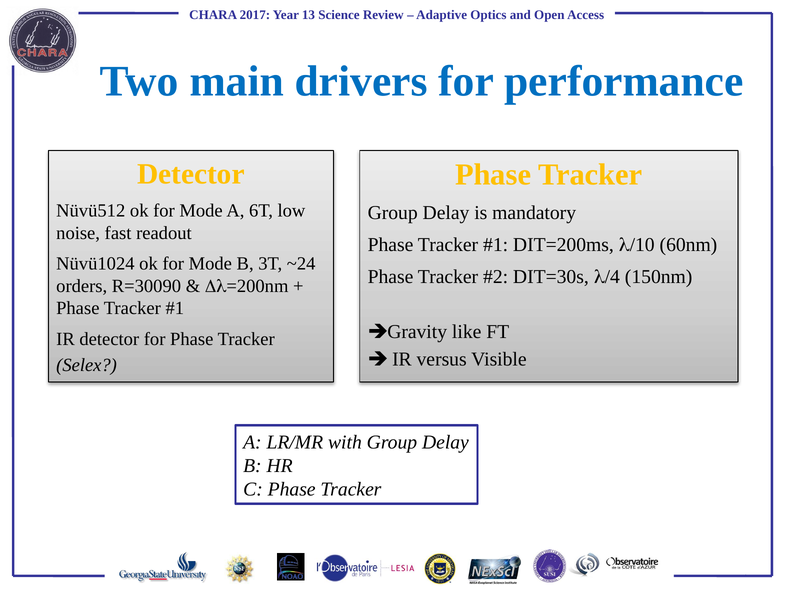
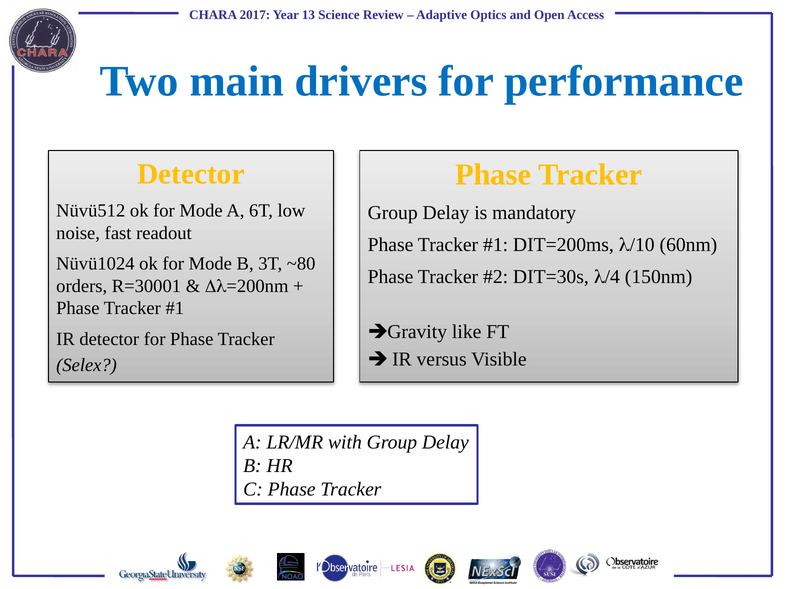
~24: ~24 -> ~80
R=30090: R=30090 -> R=30001
